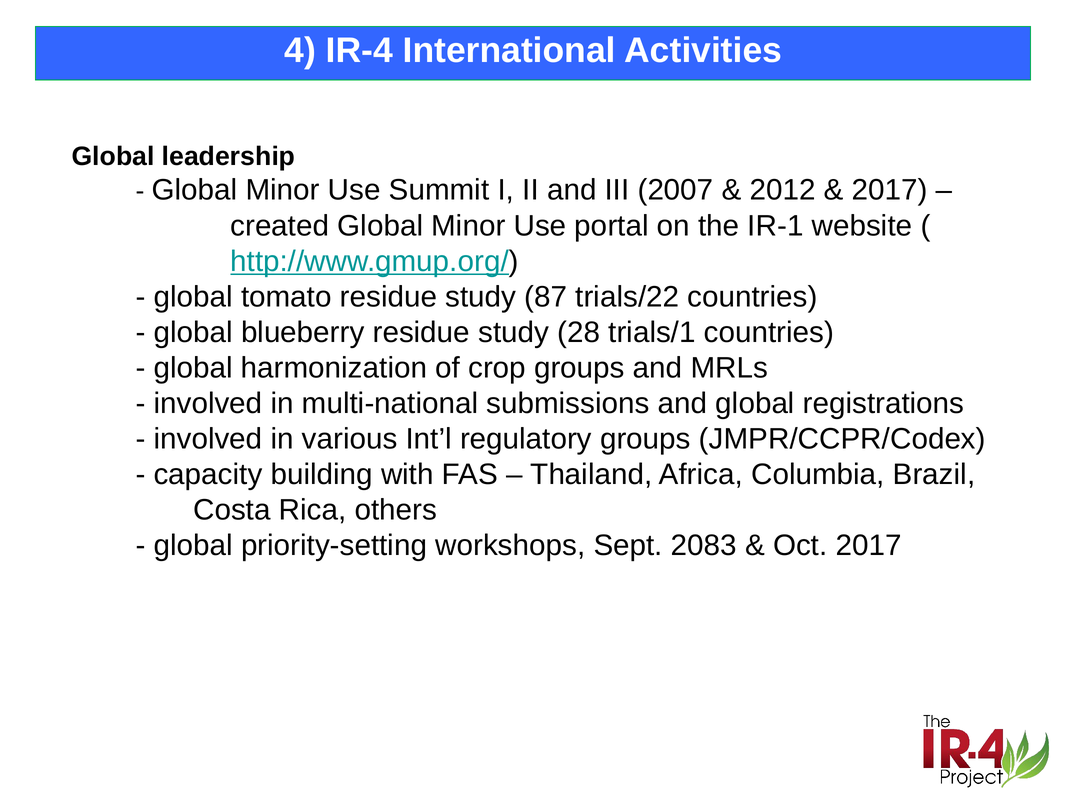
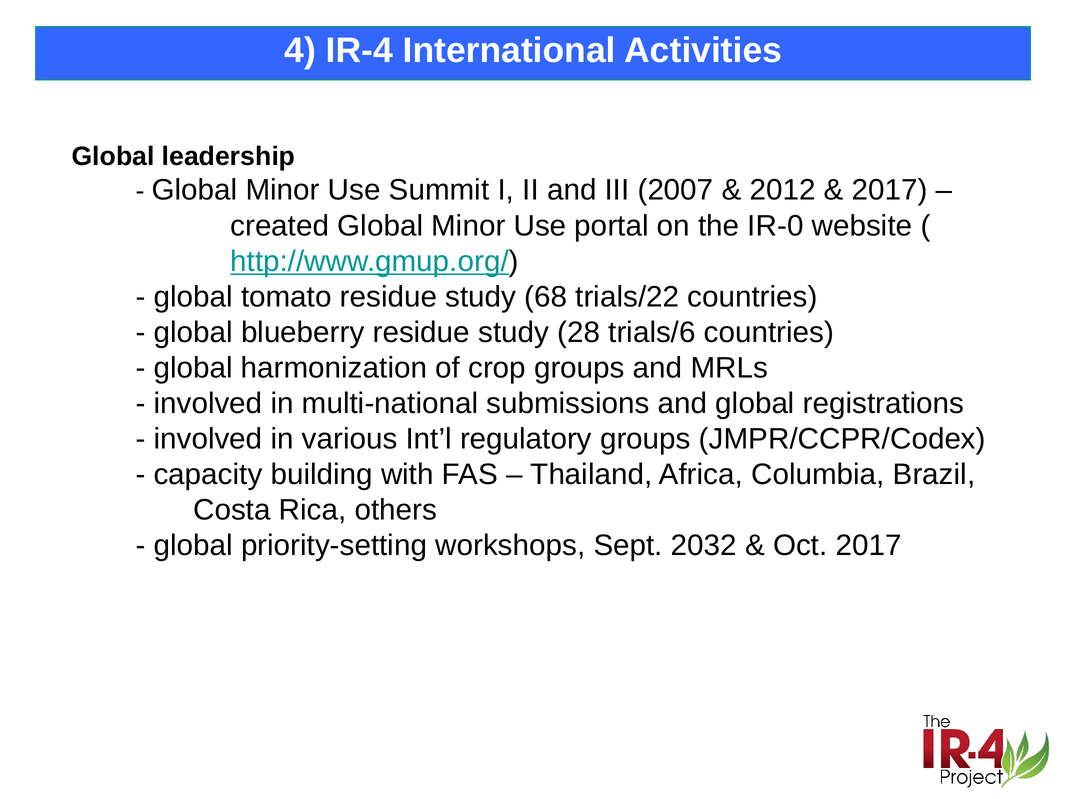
IR-1: IR-1 -> IR-0
87: 87 -> 68
trials/1: trials/1 -> trials/6
2083: 2083 -> 2032
